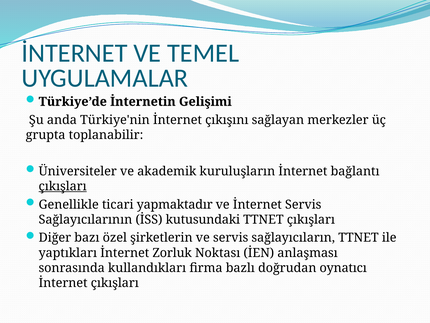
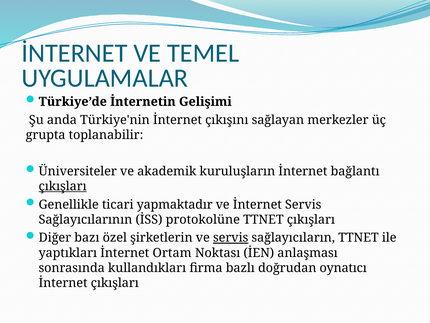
kutusundaki: kutusundaki -> protokolüne
servis at (231, 237) underline: none -> present
Zorluk: Zorluk -> Ortam
